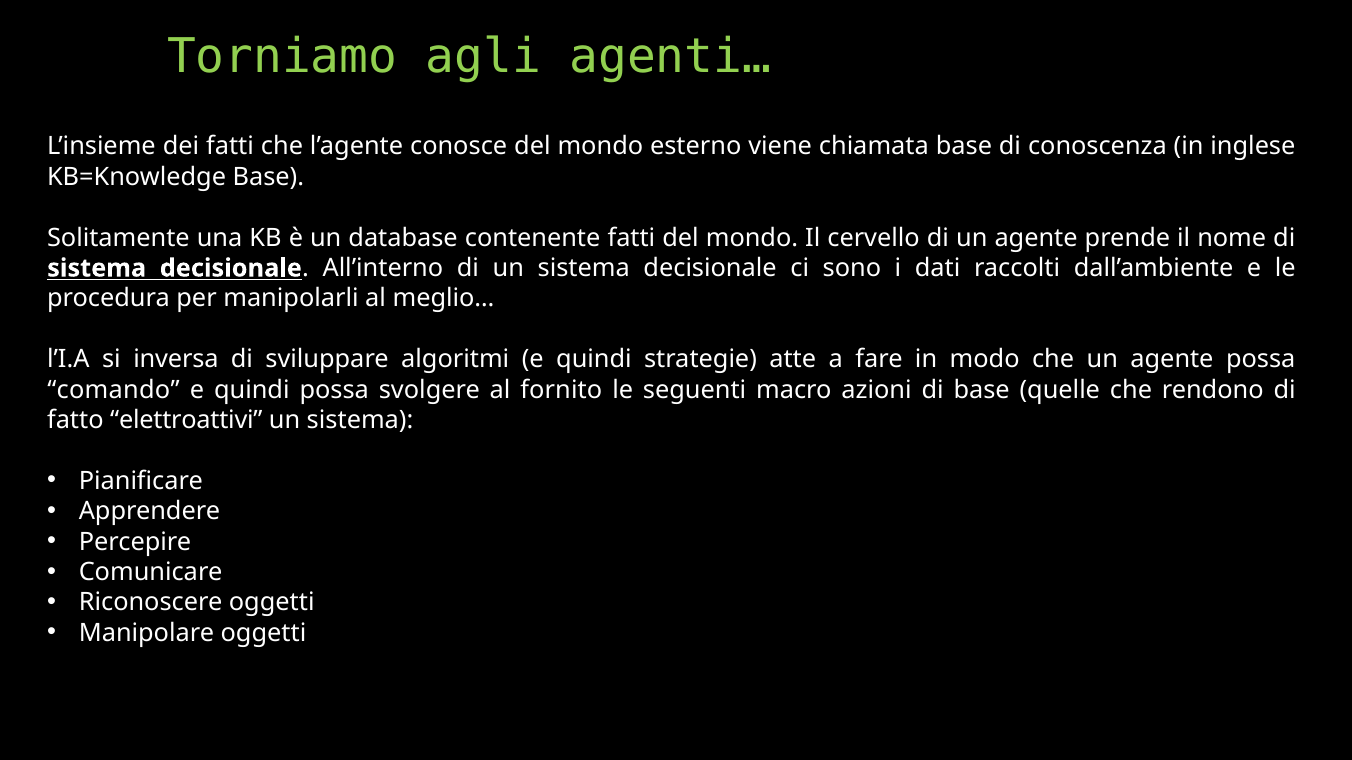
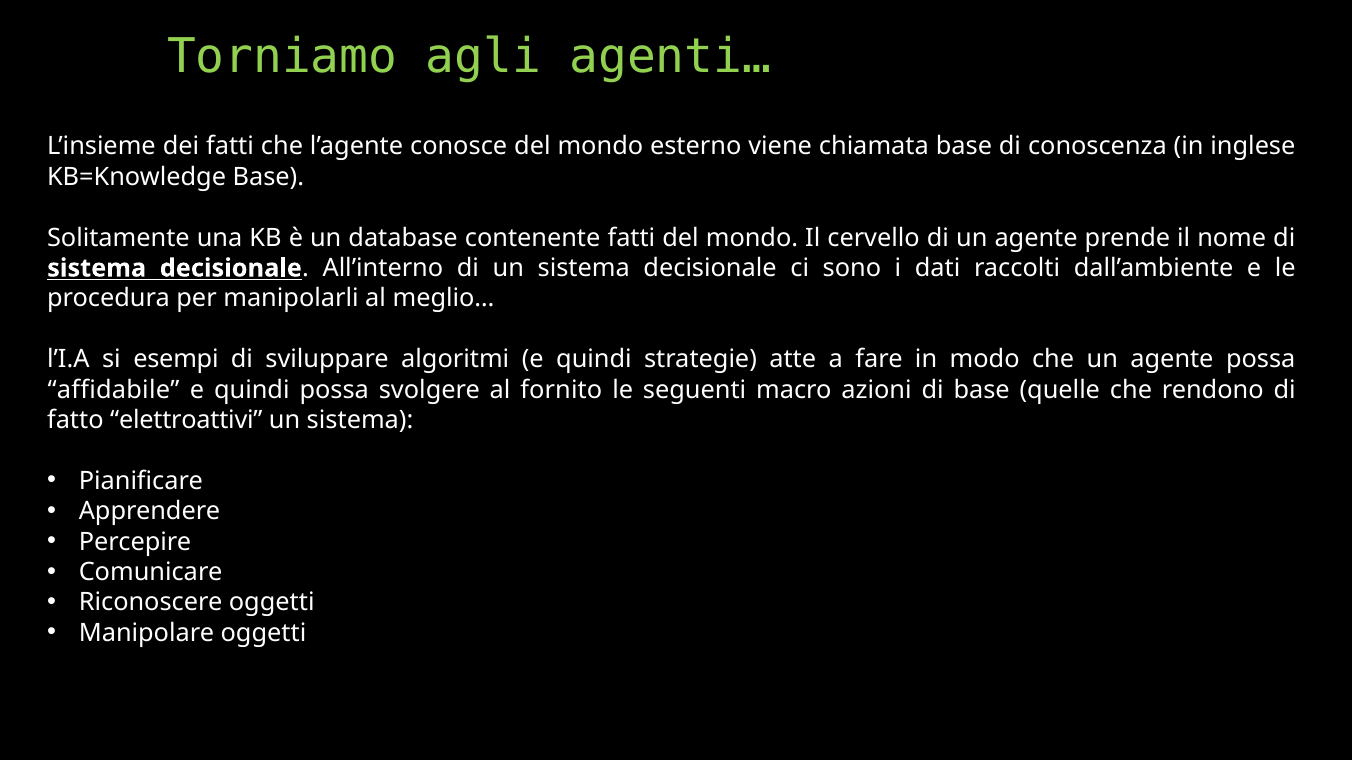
inversa: inversa -> esempi
comando: comando -> affidabile
